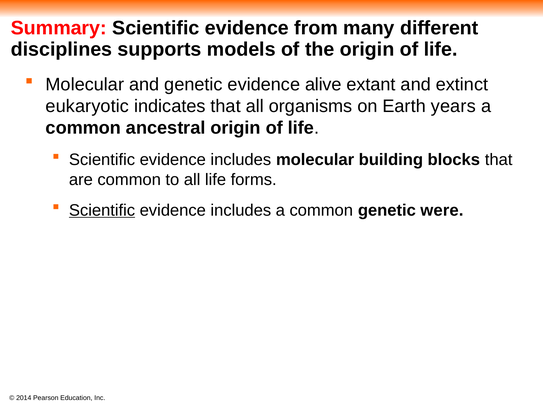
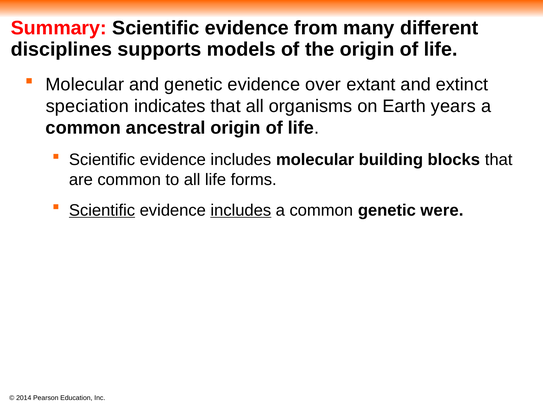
alive: alive -> over
eukaryotic: eukaryotic -> speciation
includes at (241, 210) underline: none -> present
